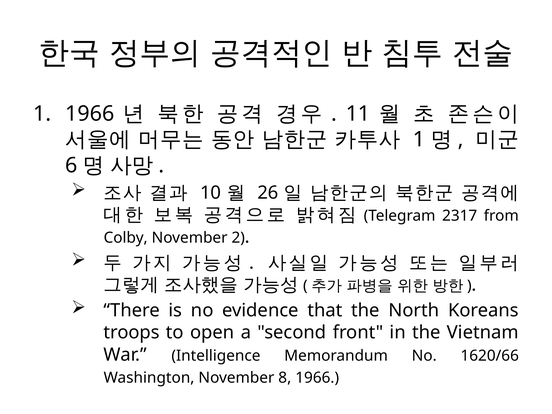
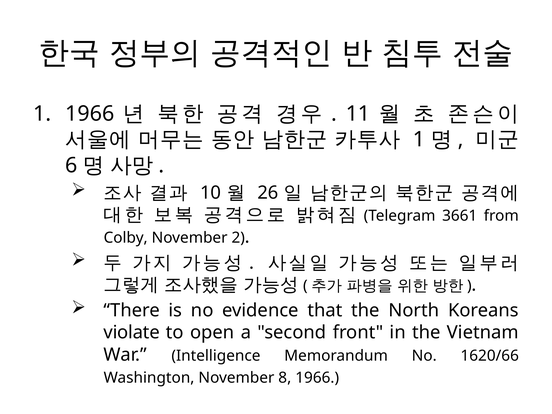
2317: 2317 -> 3661
troops: troops -> violate
